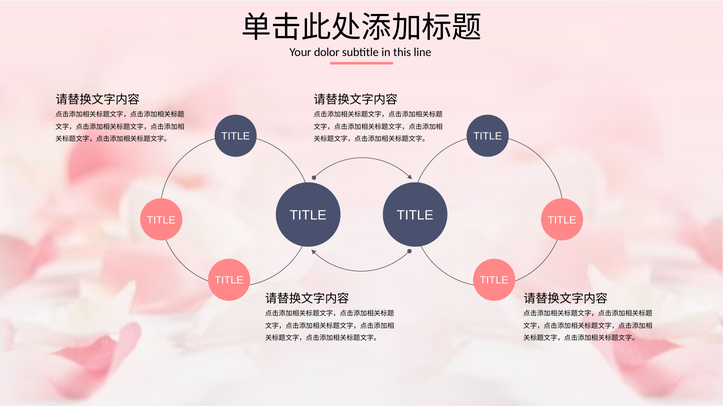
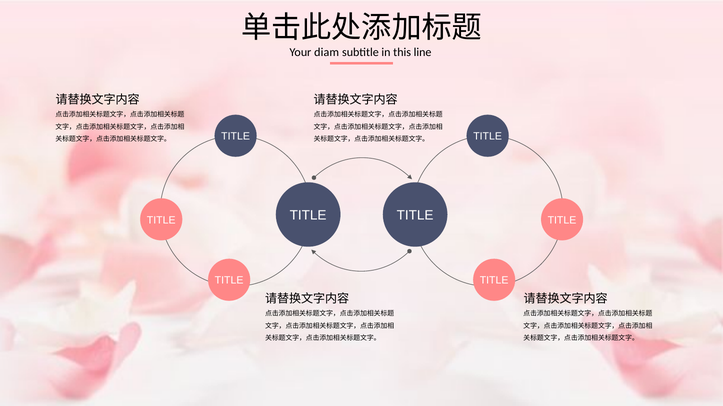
dolor: dolor -> diam
